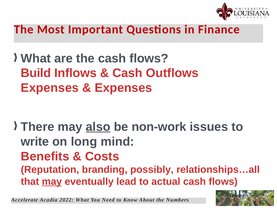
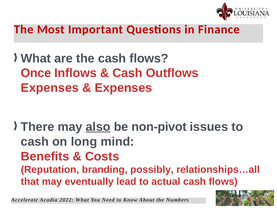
Build: Build -> Once
non-work: non-work -> non-pivot
write at (35, 141): write -> cash
may at (52, 181) underline: present -> none
